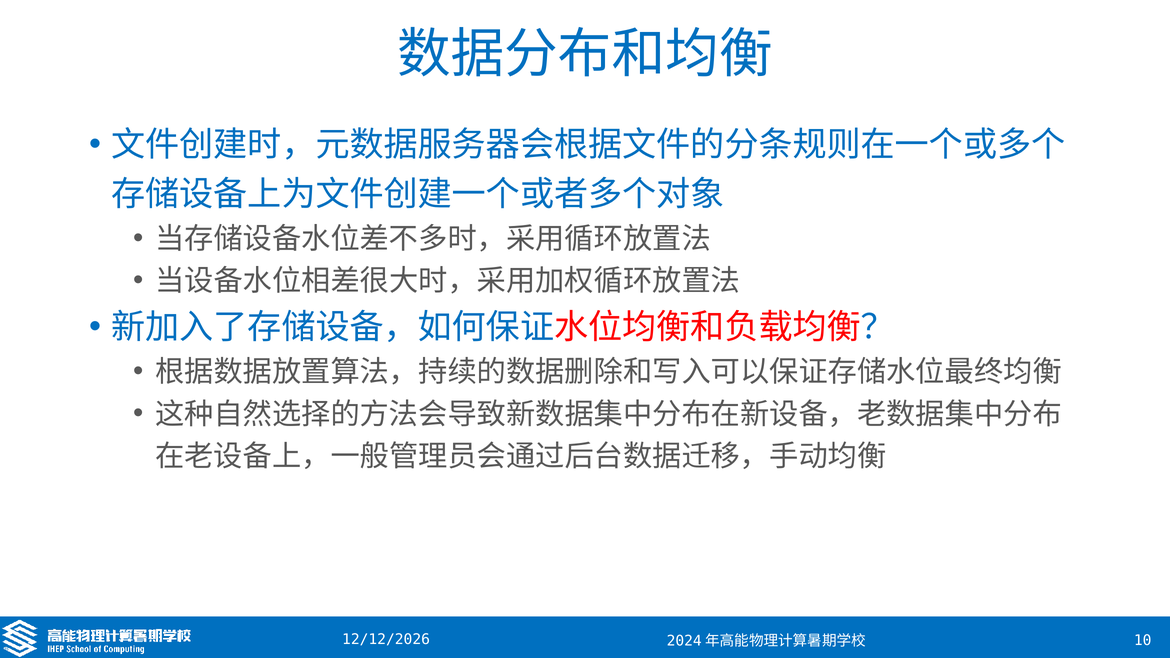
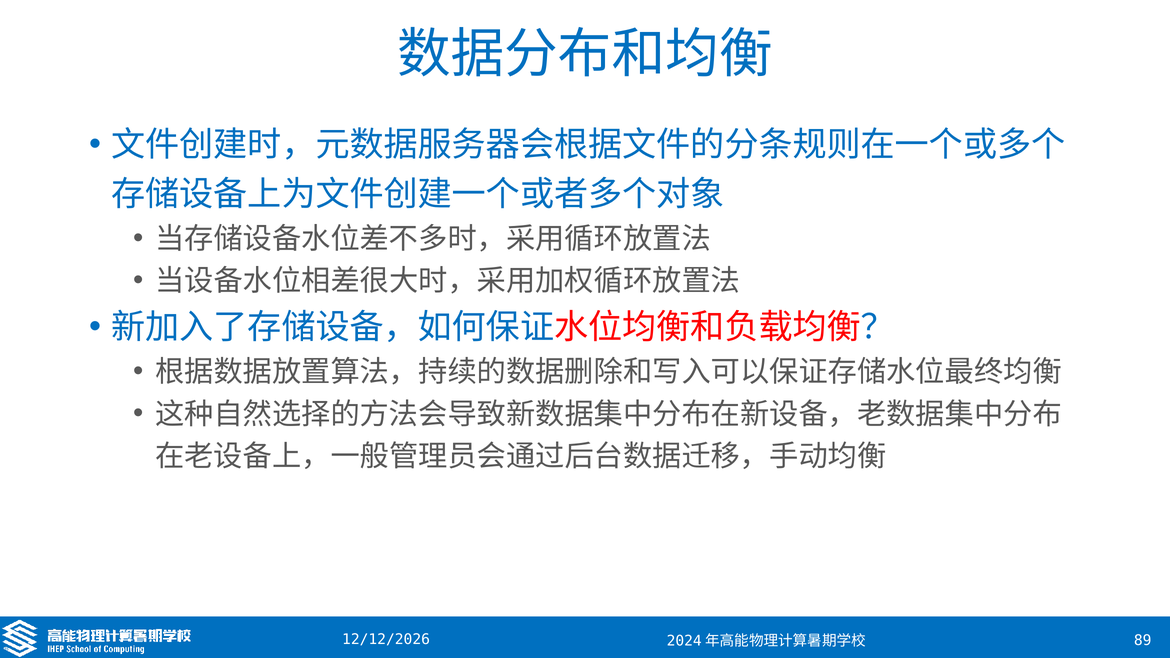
10: 10 -> 89
